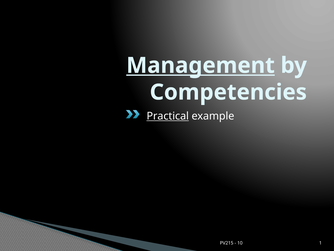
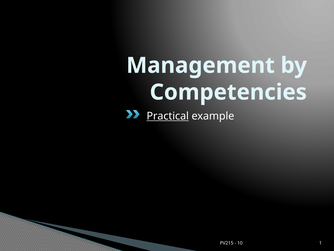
Management underline: present -> none
